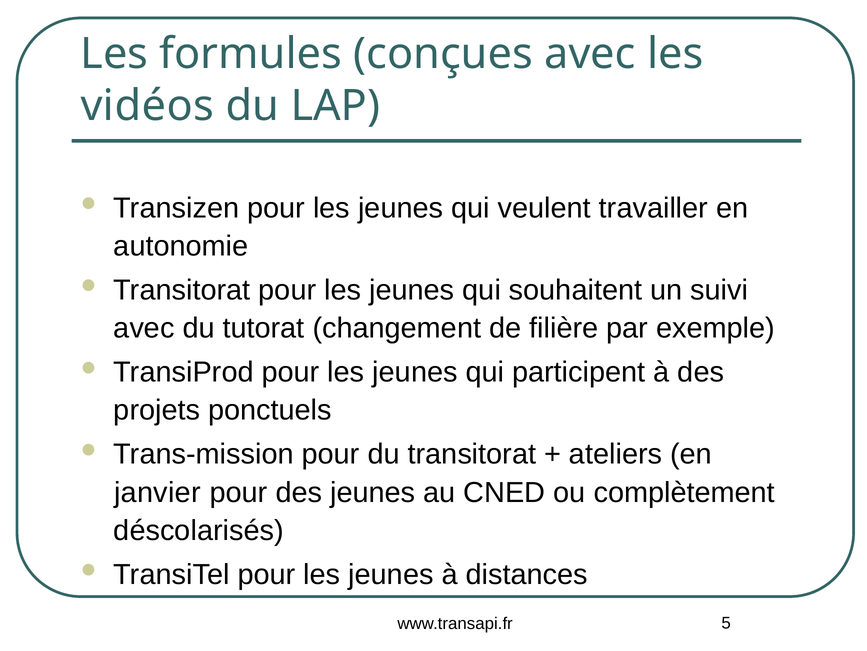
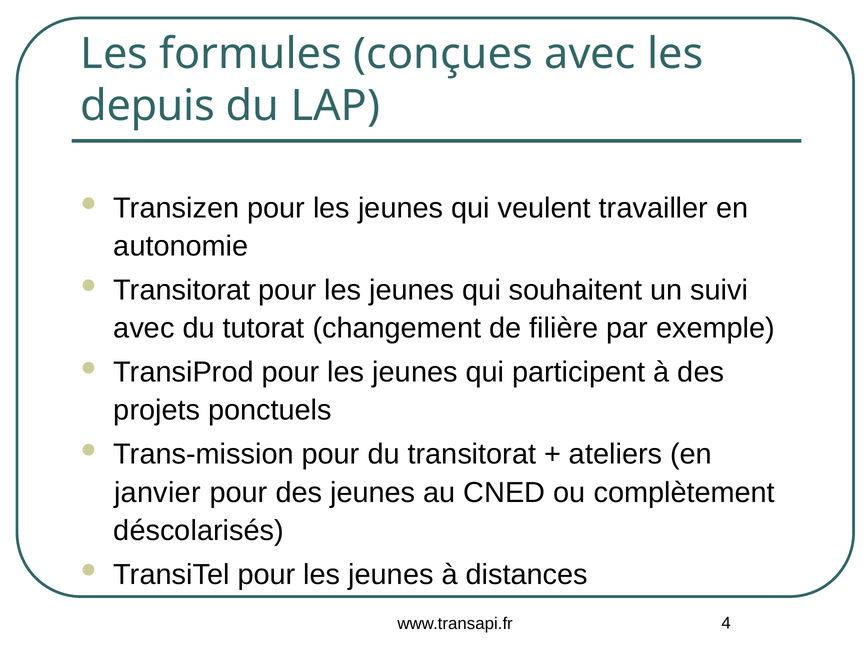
vidéos: vidéos -> depuis
5: 5 -> 4
